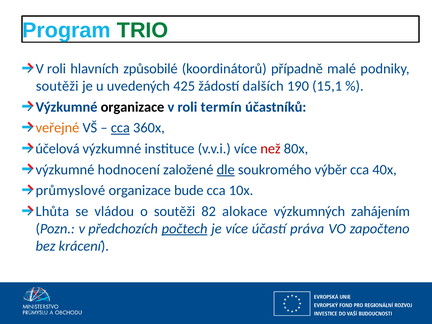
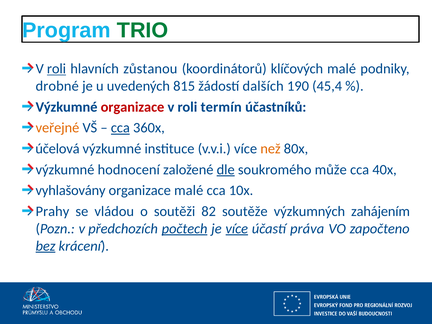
roli at (57, 69) underline: none -> present
způsobilé: způsobilé -> zůstanou
případně: případně -> klíčových
soutěži at (57, 86): soutěži -> drobné
425: 425 -> 815
15,1: 15,1 -> 45,4
organizace at (133, 107) colour: black -> red
než colour: red -> orange
výběr: výběr -> může
průmyslové: průmyslové -> vyhlašovány
organizace bude: bude -> malé
Lhůta: Lhůta -> Prahy
alokace: alokace -> soutěže
více at (237, 229) underline: none -> present
bez underline: none -> present
